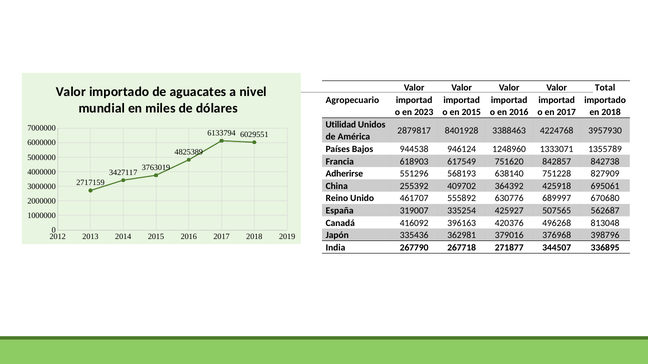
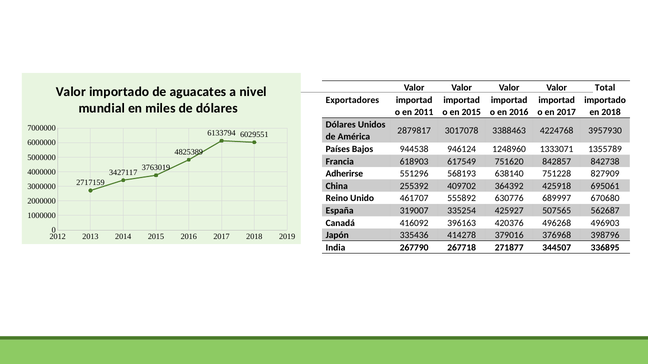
Agropecuario: Agropecuario -> Exportadores
2023: 2023 -> 2011
Utilidad at (341, 125): Utilidad -> Dólares
8401928: 8401928 -> 3017078
813048: 813048 -> 496903
362981: 362981 -> 414278
